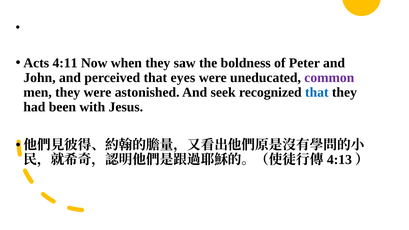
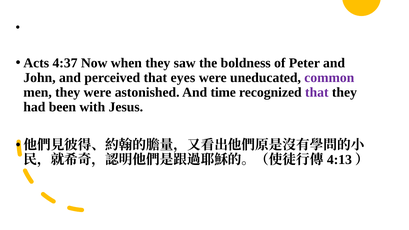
4:11: 4:11 -> 4:37
seek: seek -> time
that at (317, 92) colour: blue -> purple
